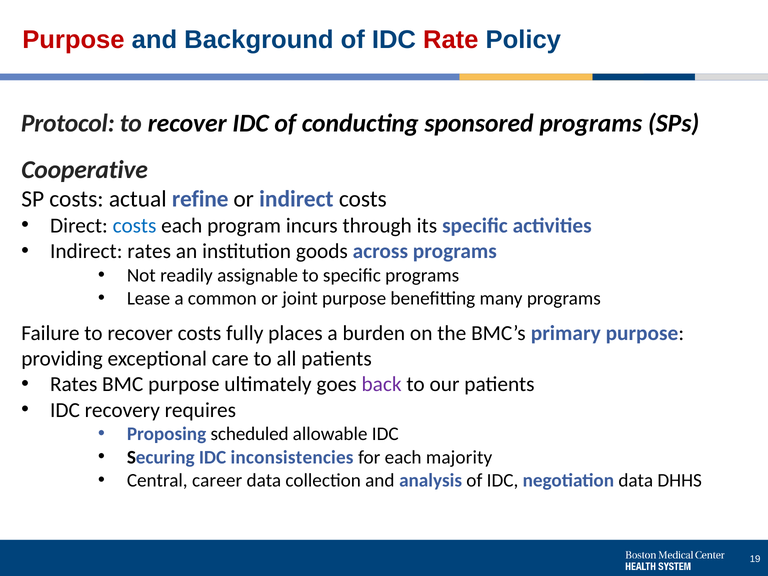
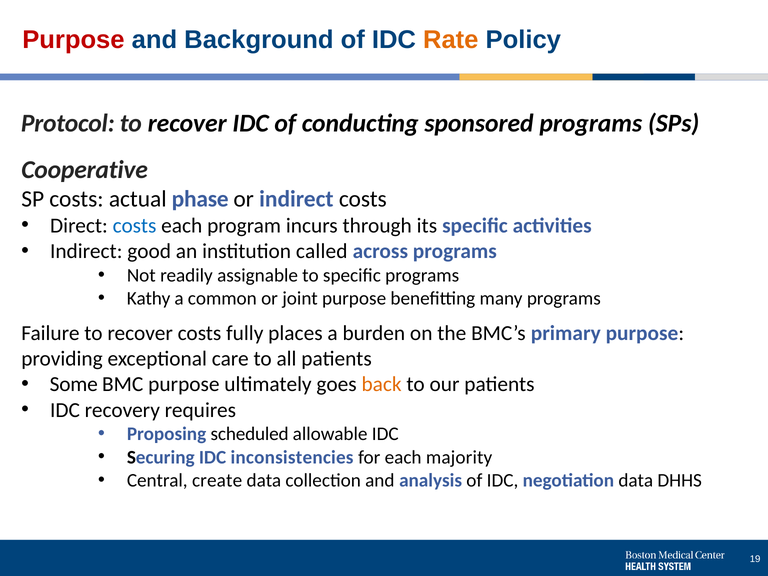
Rate colour: red -> orange
refine: refine -> phase
Indirect rates: rates -> good
goods: goods -> called
Lease: Lease -> Kathy
Rates at (74, 384): Rates -> Some
back colour: purple -> orange
career: career -> create
